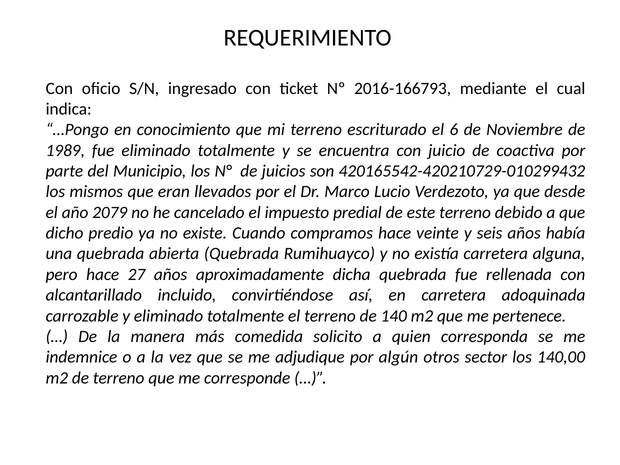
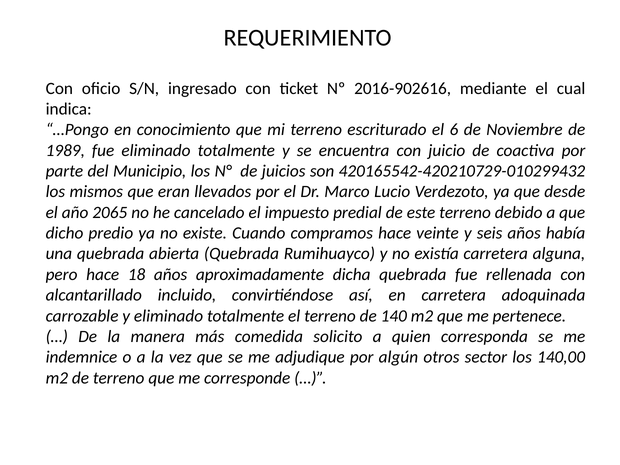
2016-166793: 2016-166793 -> 2016-902616
2079: 2079 -> 2065
27: 27 -> 18
